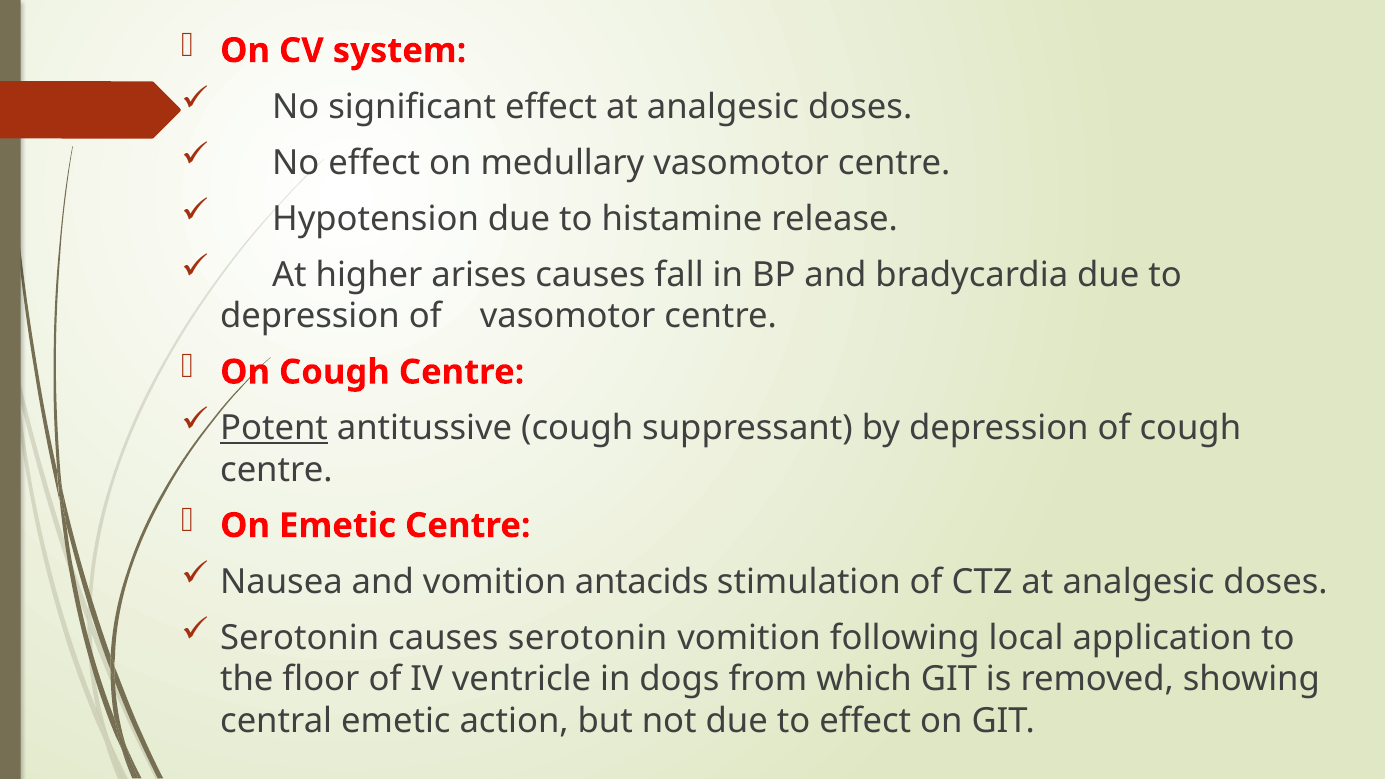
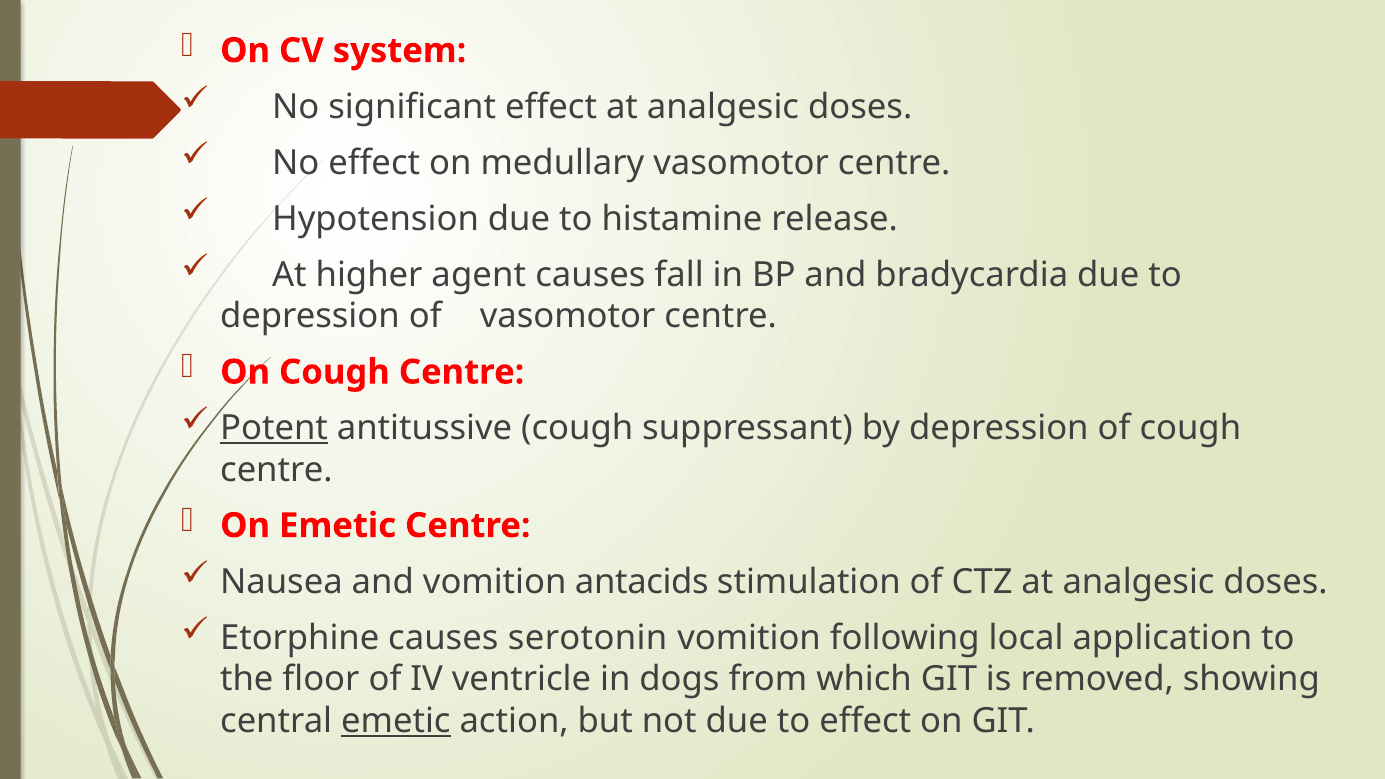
arises: arises -> agent
Serotonin at (300, 638): Serotonin -> Etorphine
emetic at (396, 721) underline: none -> present
